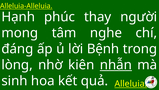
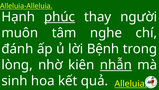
phúc underline: none -> present
mong: mong -> muôn
đáng: đáng -> đánh
